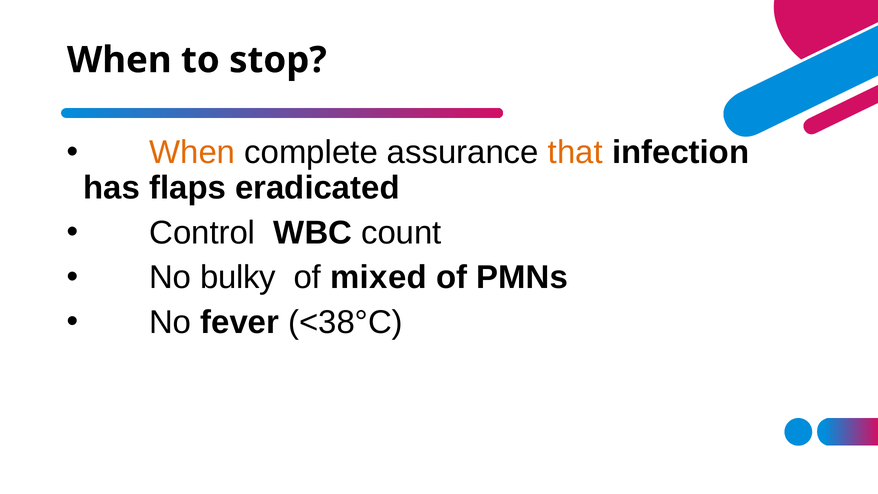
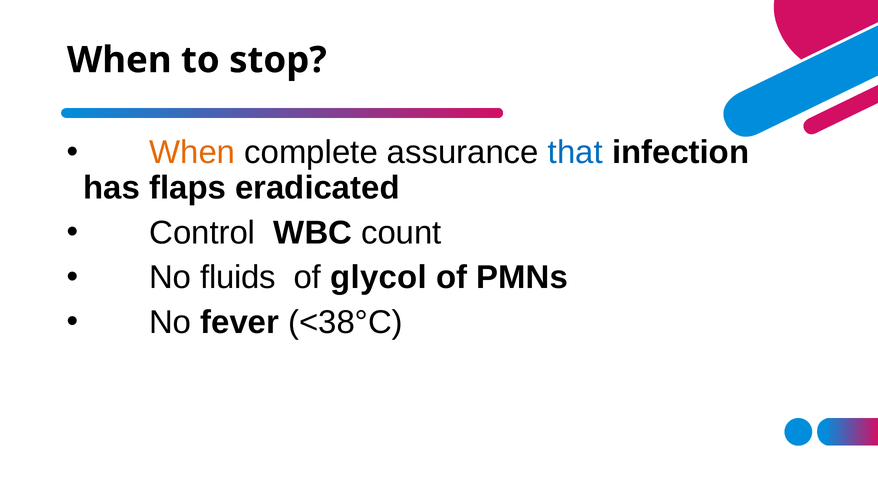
that colour: orange -> blue
bulky: bulky -> fluids
mixed: mixed -> glycol
